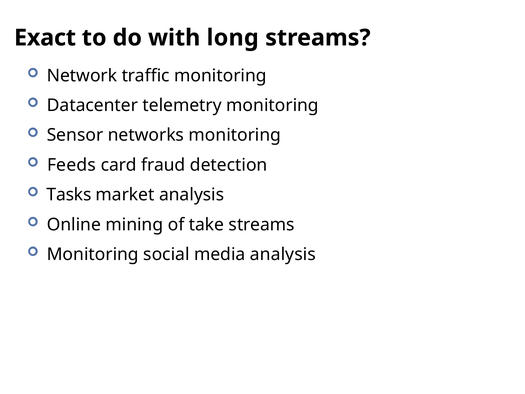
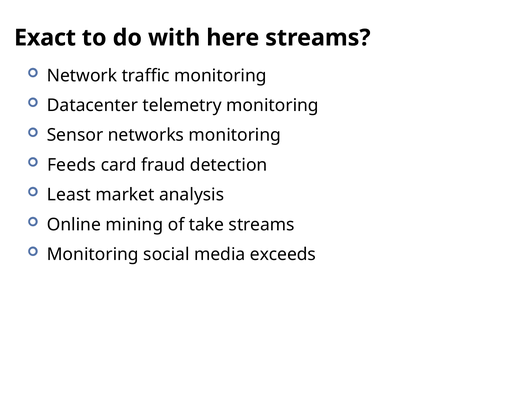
long: long -> here
Tasks: Tasks -> Least
media analysis: analysis -> exceeds
